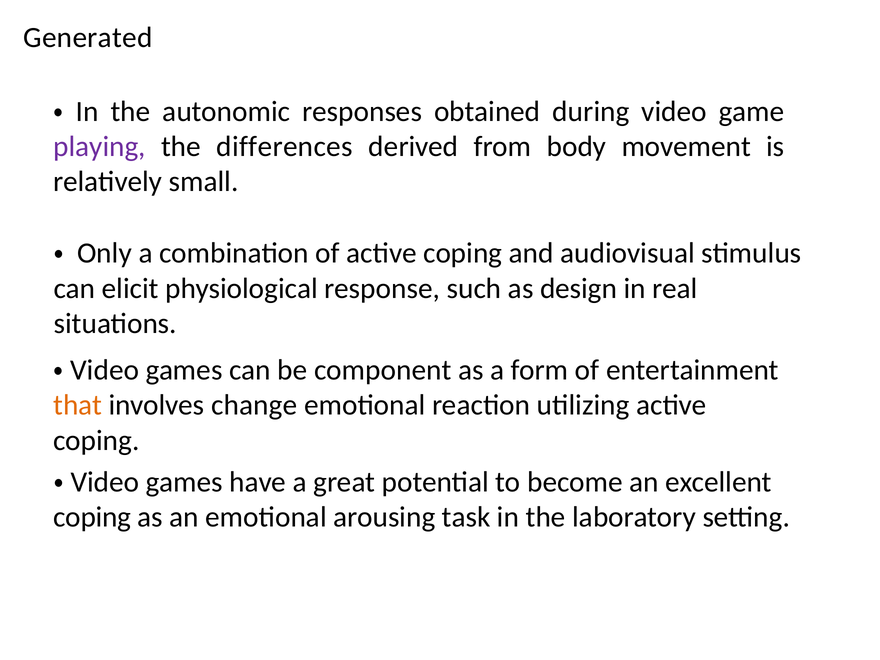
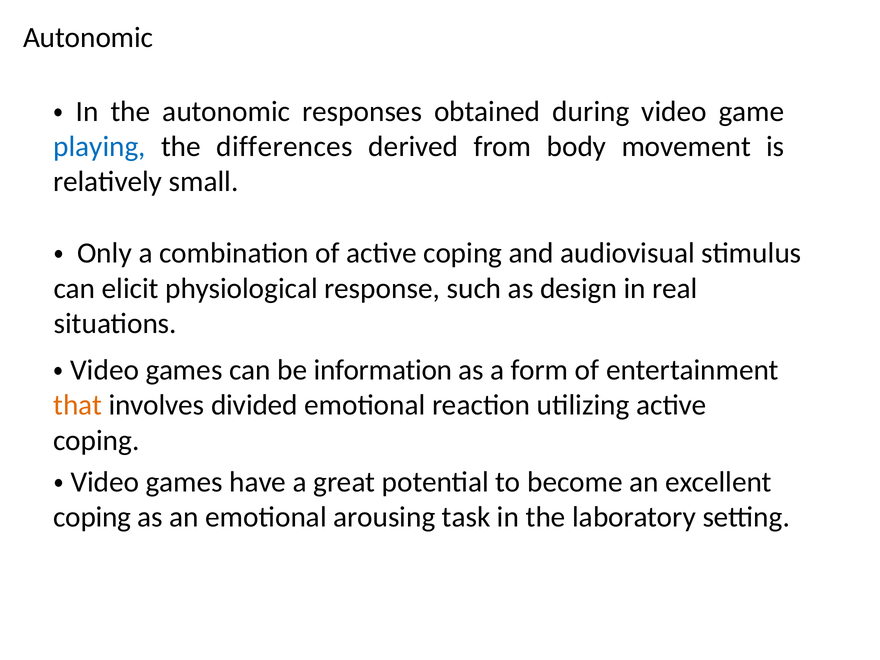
Generated at (88, 38): Generated -> Autonomic
playing colour: purple -> blue
component: component -> information
change: change -> divided
